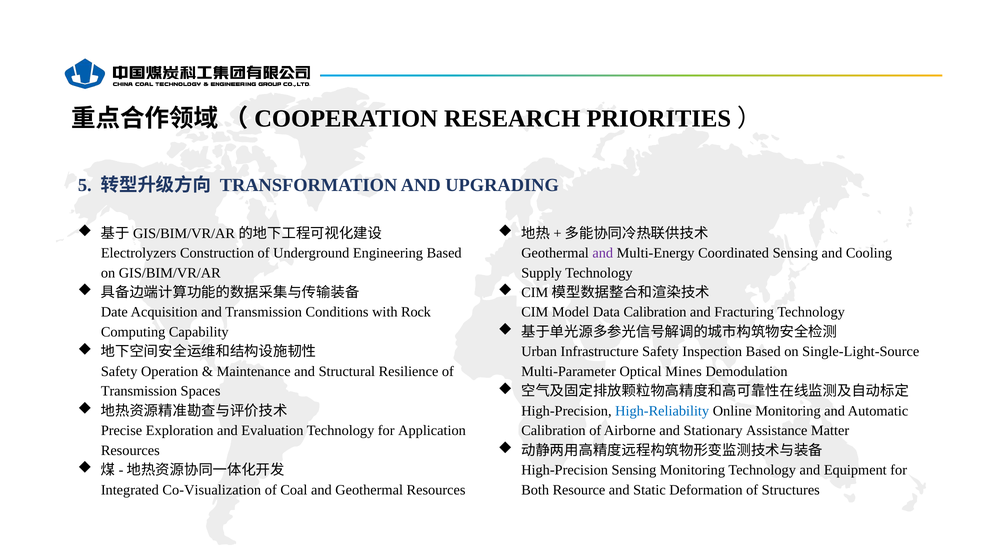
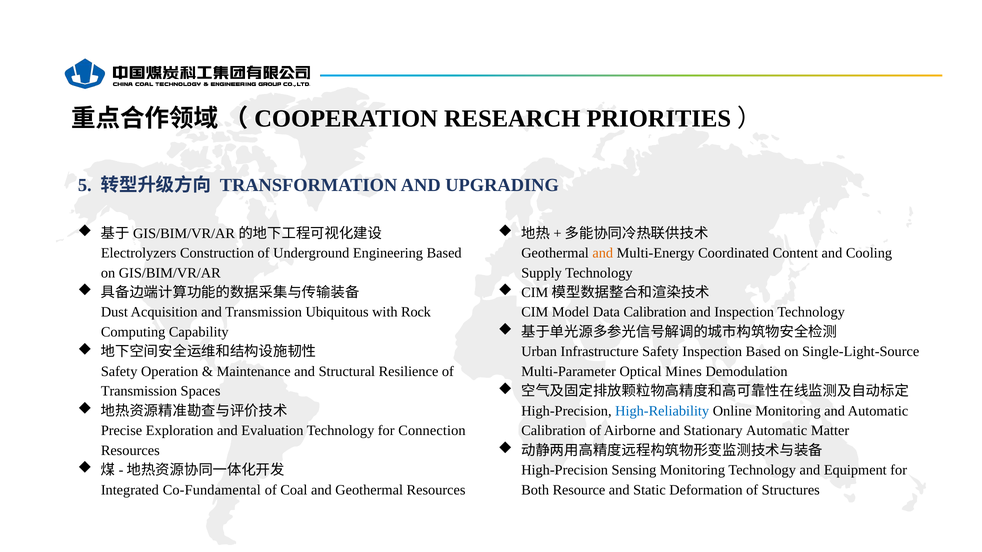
and at (603, 253) colour: purple -> orange
Coordinated Sensing: Sensing -> Content
Date: Date -> Dust
Conditions: Conditions -> Ubiquitous
and Fracturing: Fracturing -> Inspection
Application: Application -> Connection
Stationary Assistance: Assistance -> Automatic
Co-Visualization: Co-Visualization -> Co-Fundamental
